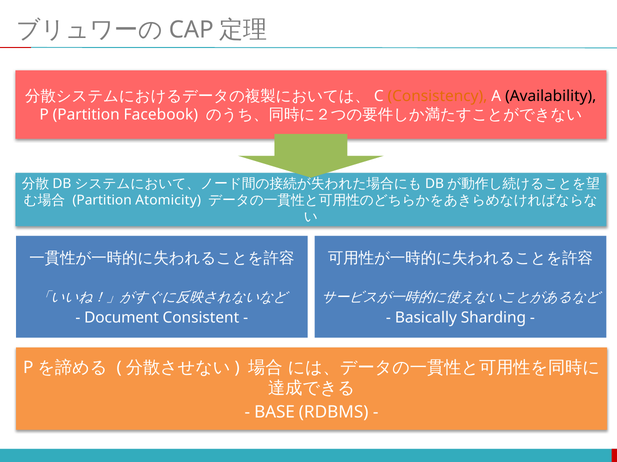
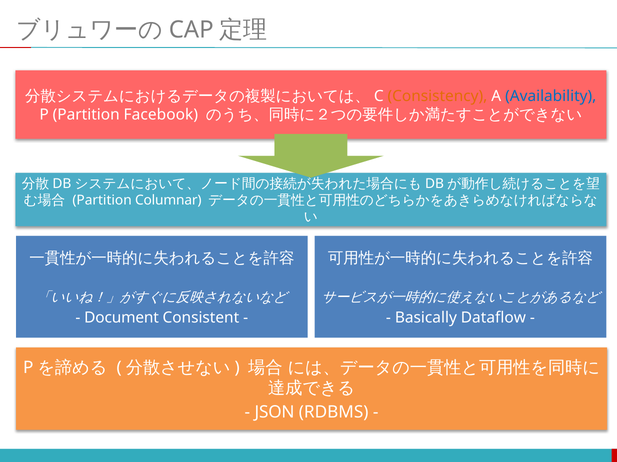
Availability colour: black -> blue
Atomicity: Atomicity -> Columnar
Sharding: Sharding -> Dataflow
BASE: BASE -> JSON
